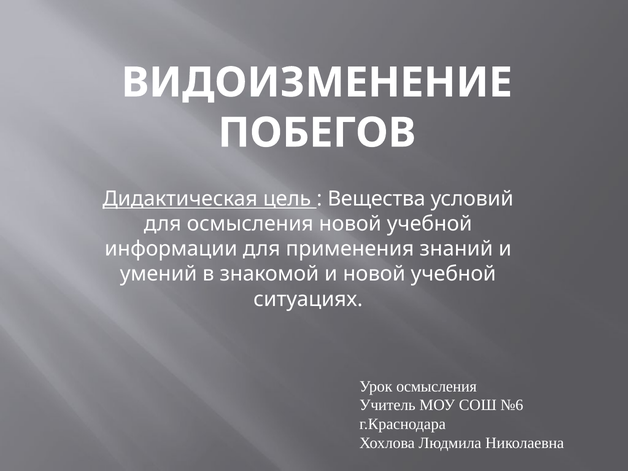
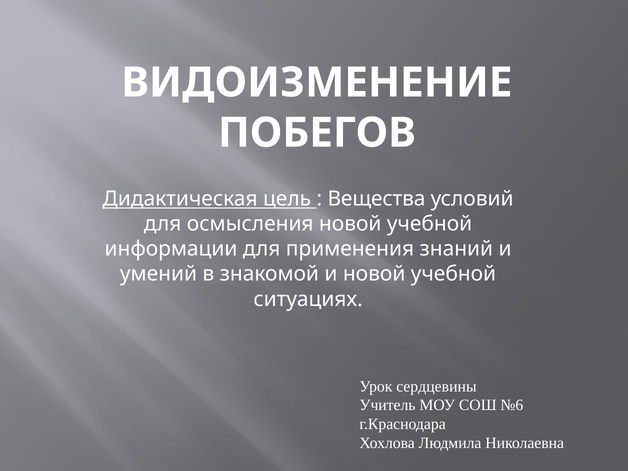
Урок осмысления: осмысления -> сердцевины
